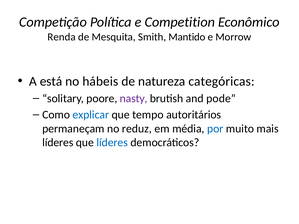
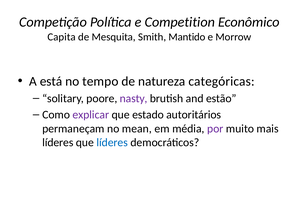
Renda: Renda -> Capita
hábeis: hábeis -> tempo
pode: pode -> estão
explicar colour: blue -> purple
tempo: tempo -> estado
reduz: reduz -> mean
por colour: blue -> purple
